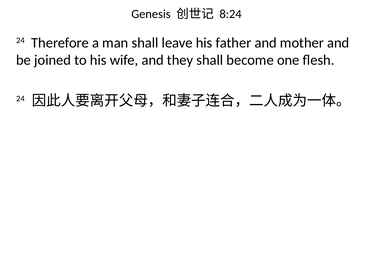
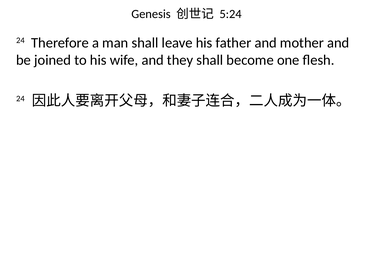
8:24: 8:24 -> 5:24
